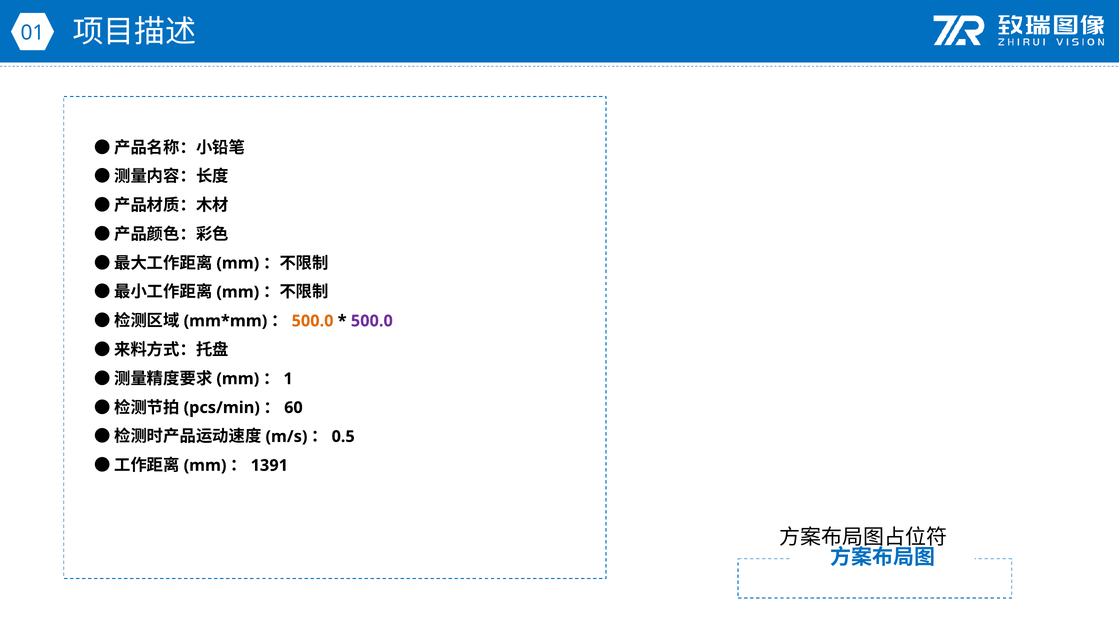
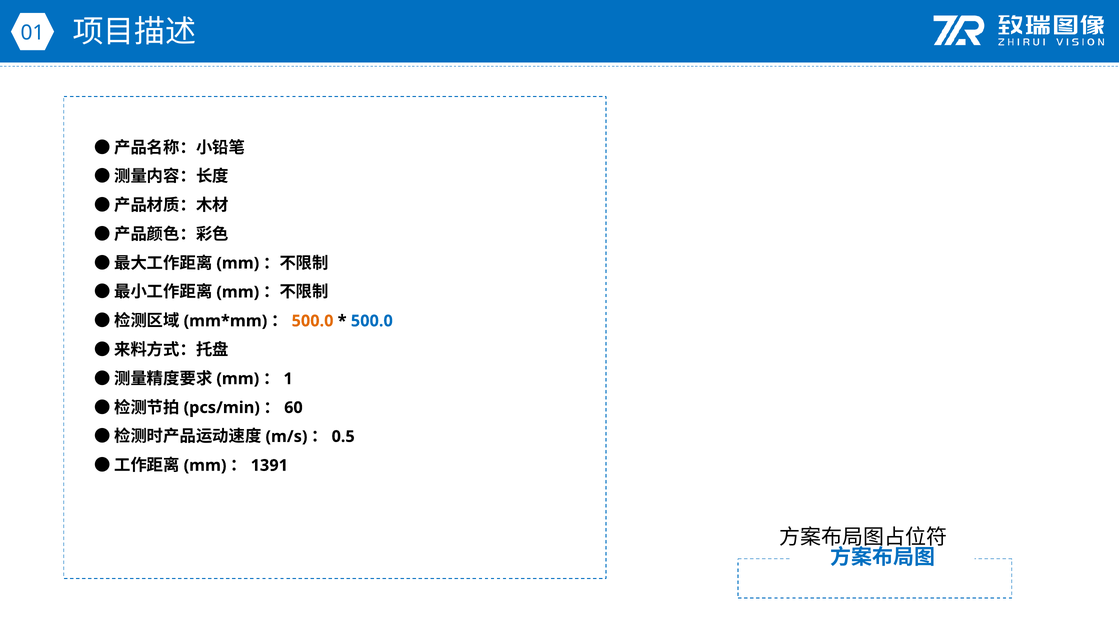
500.0 at (372, 321) colour: purple -> blue
